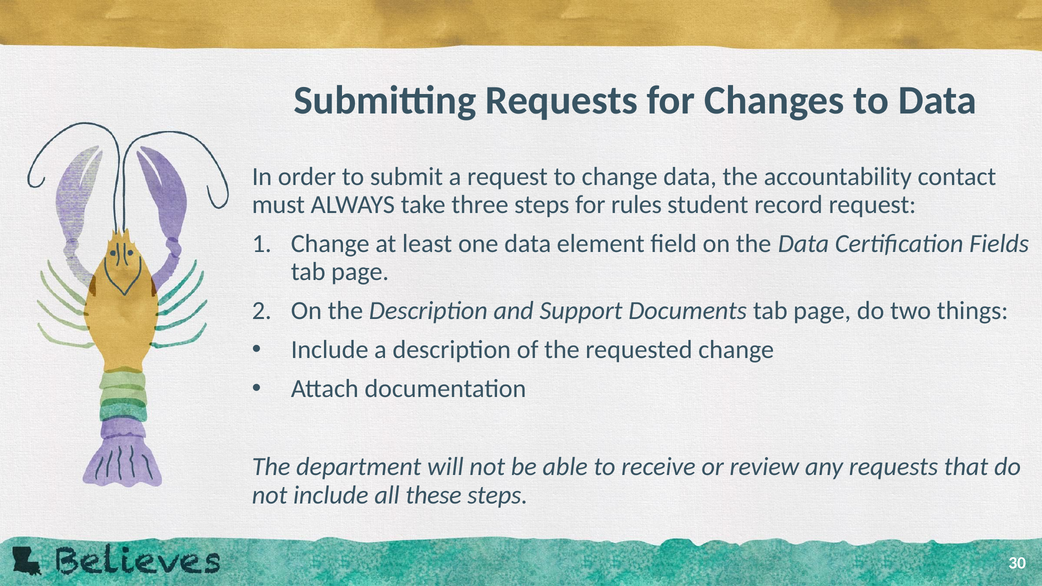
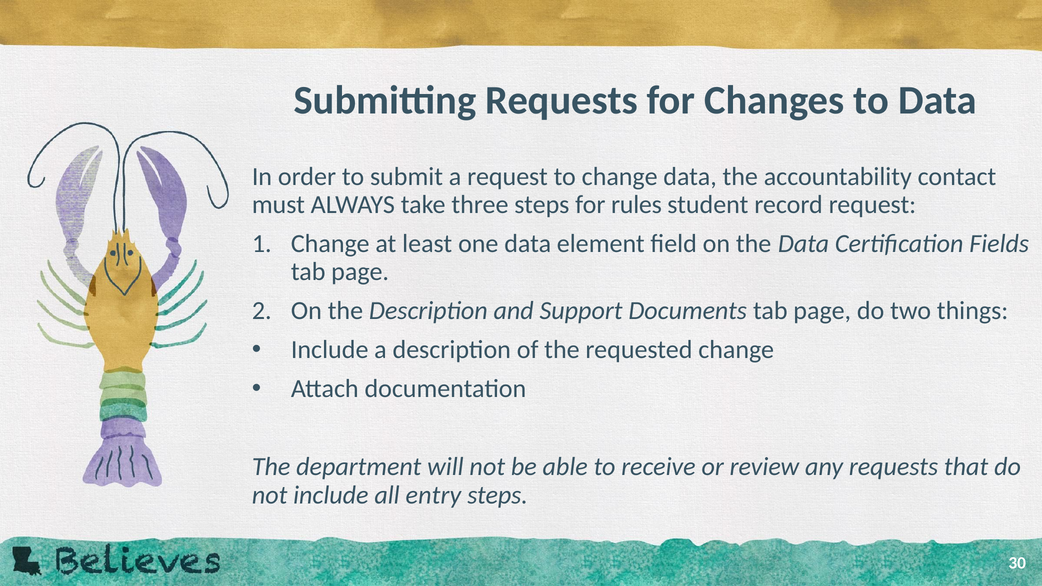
these: these -> entry
